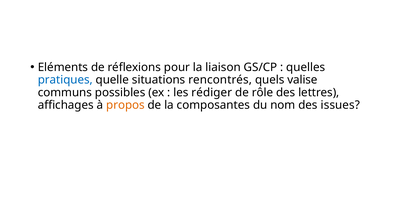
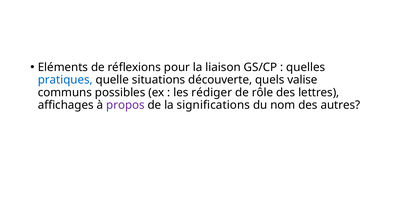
rencontrés: rencontrés -> découverte
propos colour: orange -> purple
composantes: composantes -> significations
issues: issues -> autres
